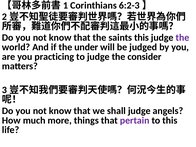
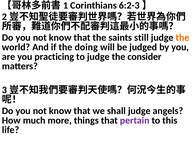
saints this: this -> still
the at (182, 38) colour: purple -> orange
under: under -> doing
